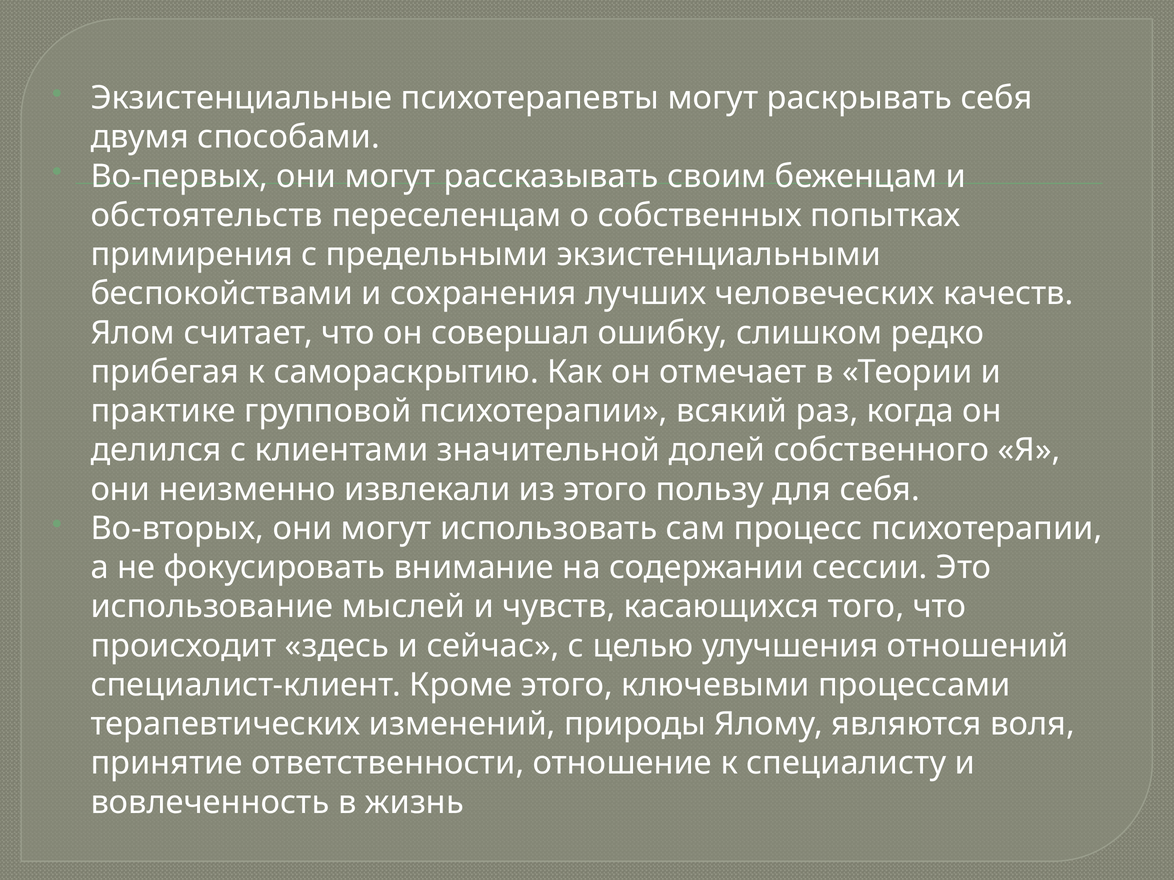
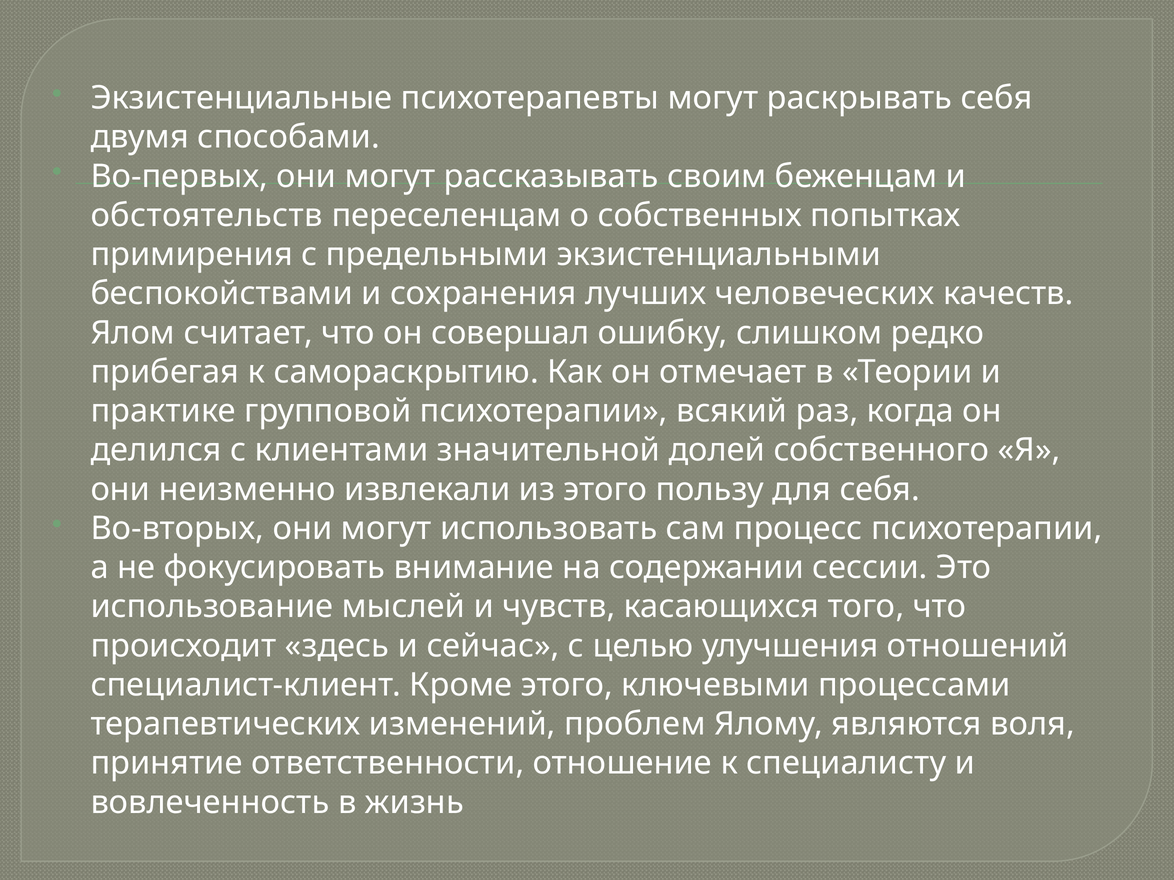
природы: природы -> проблем
